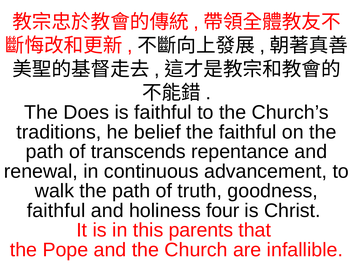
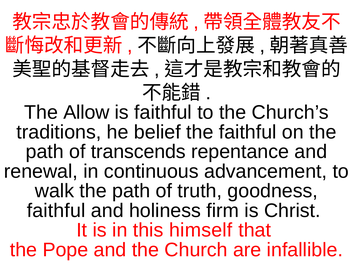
Does: Does -> Allow
four: four -> firm
parents: parents -> himself
